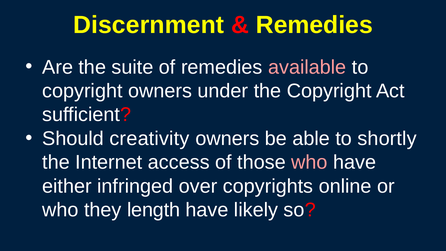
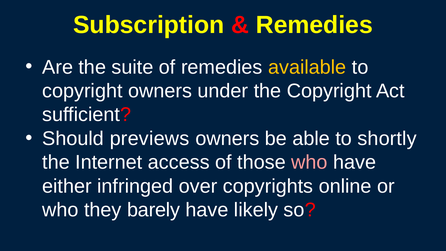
Discernment: Discernment -> Subscription
available colour: pink -> yellow
creativity: creativity -> previews
length: length -> barely
